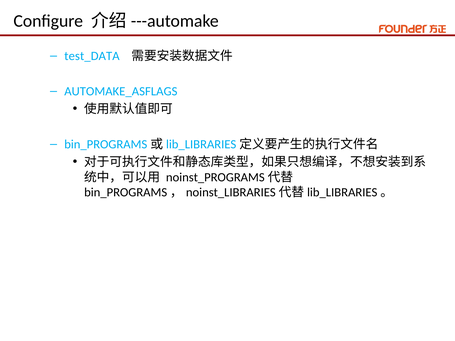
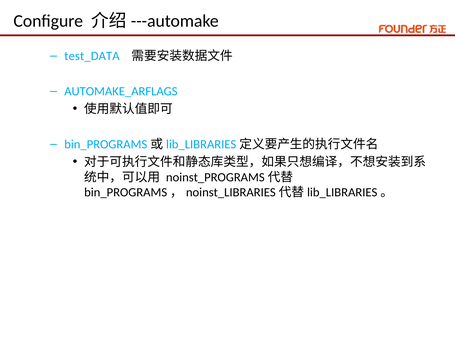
AUTOMAKE_ASFLAGS: AUTOMAKE_ASFLAGS -> AUTOMAKE_ARFLAGS
